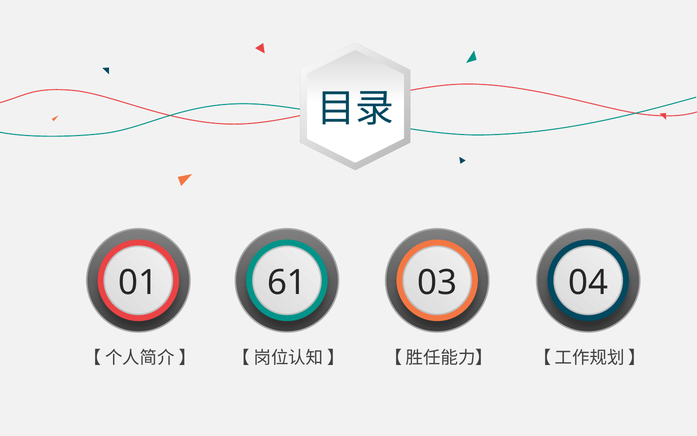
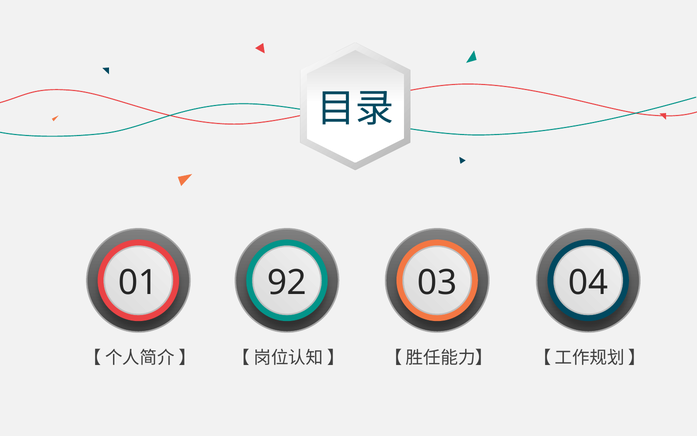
61: 61 -> 92
